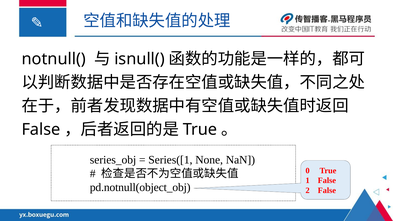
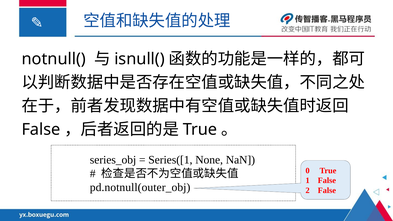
pd.notnull(object_obj: pd.notnull(object_obj -> pd.notnull(outer_obj
